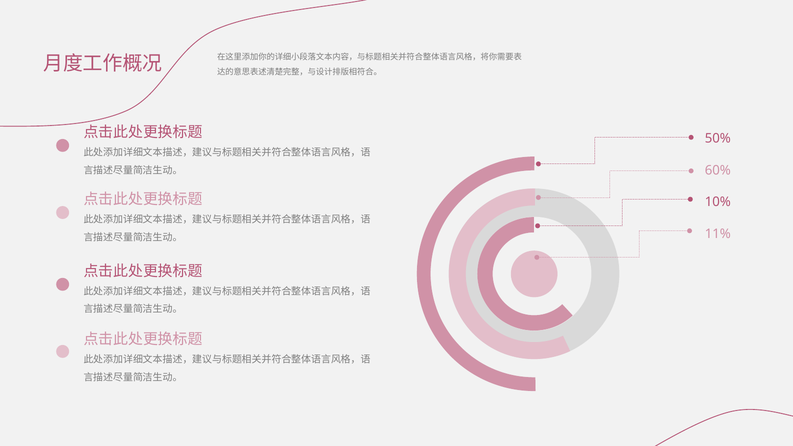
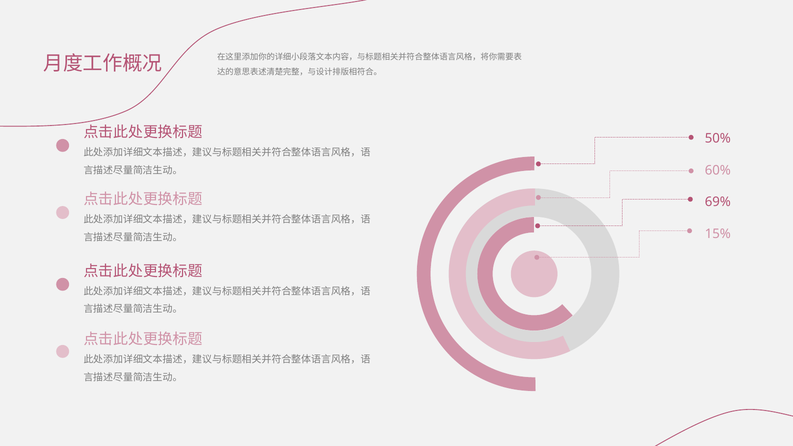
10%: 10% -> 69%
11%: 11% -> 15%
